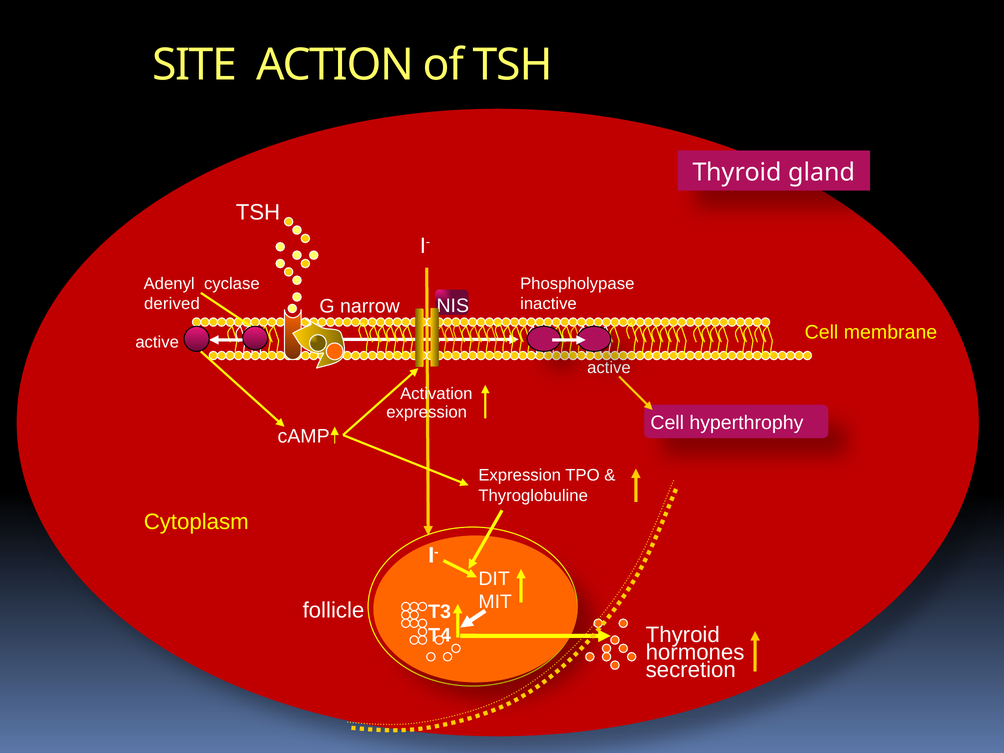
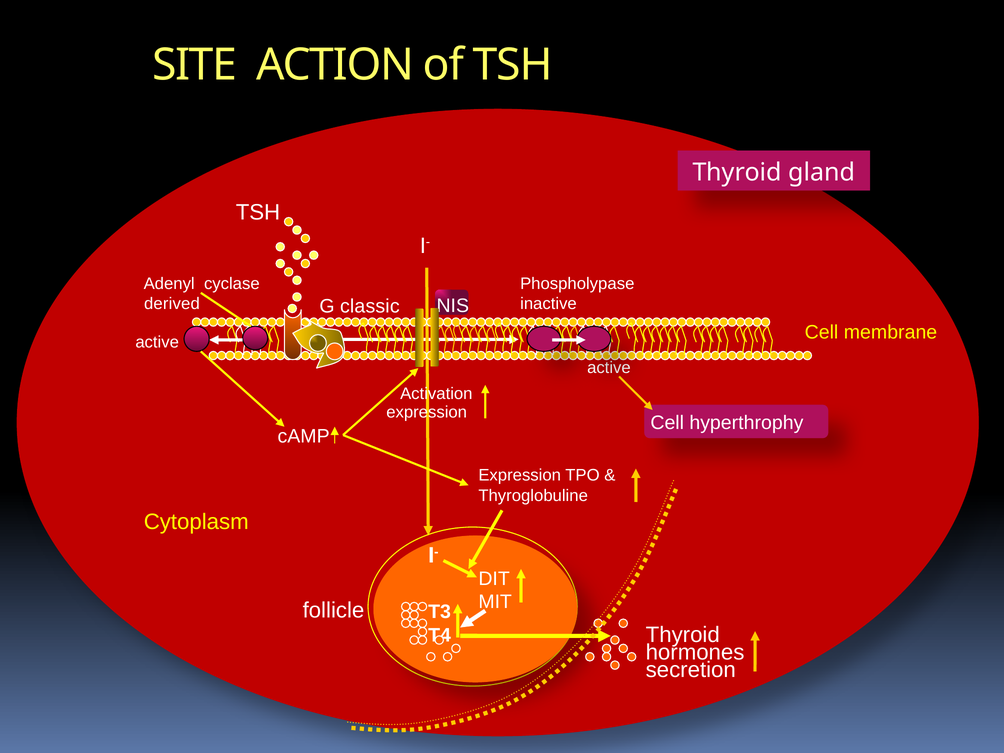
narrow: narrow -> classic
